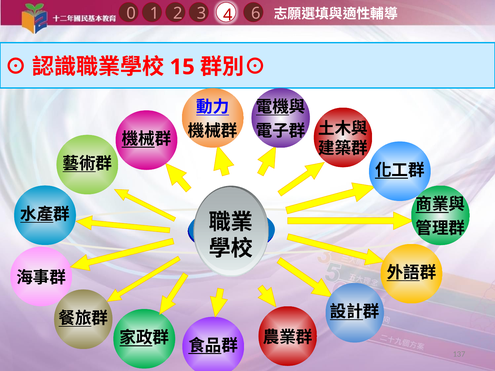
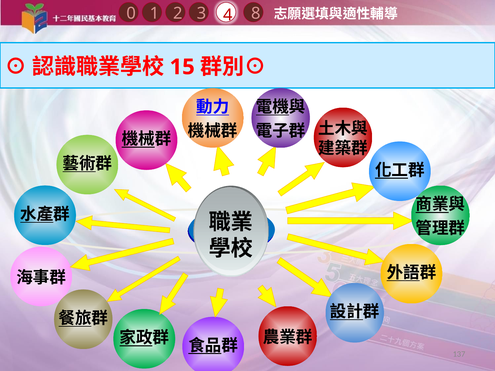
6: 6 -> 8
